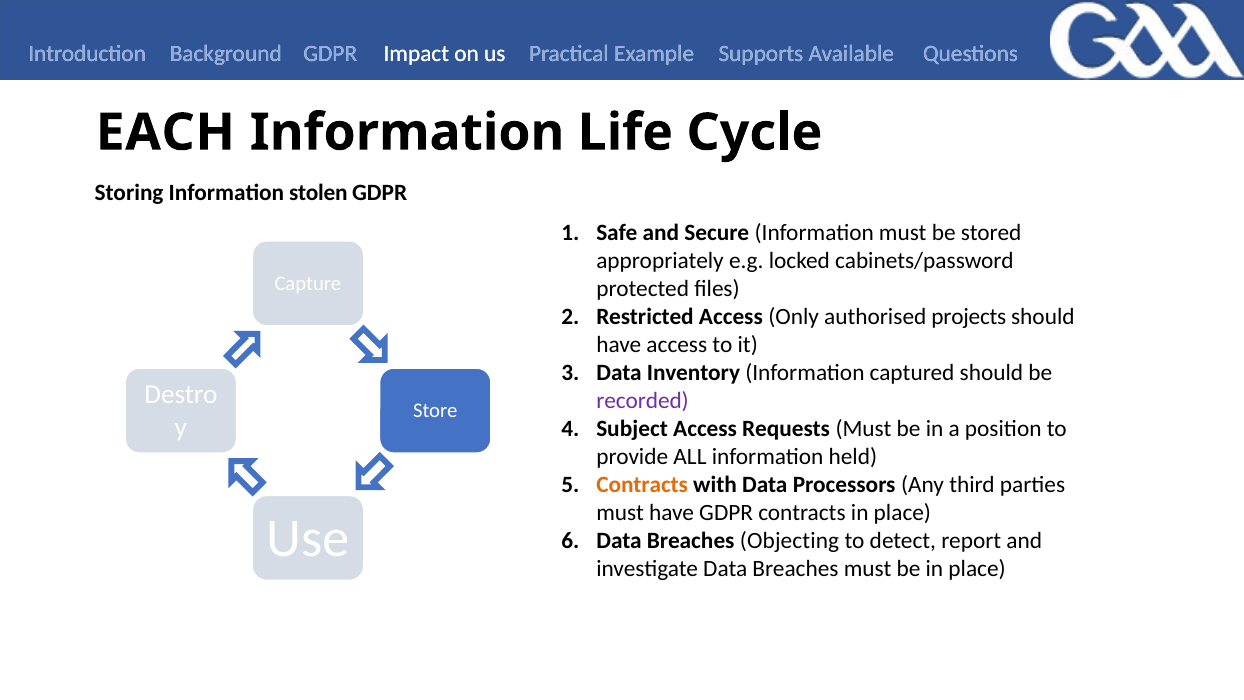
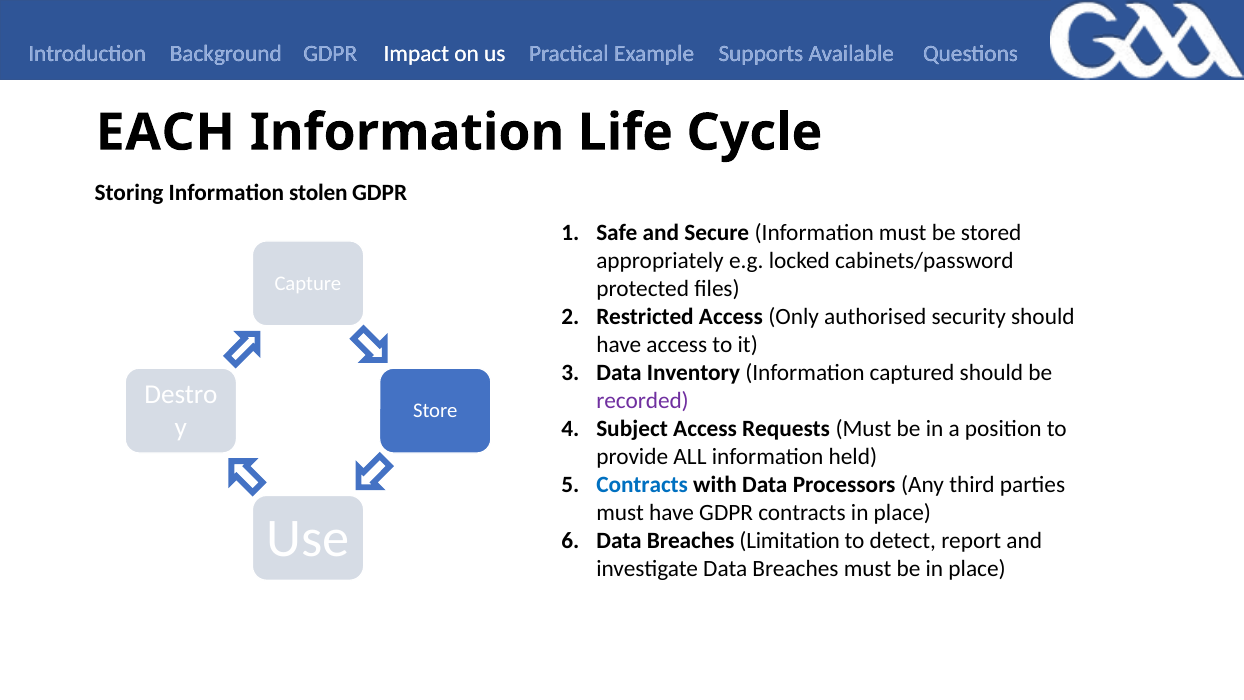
projects: projects -> security
Contracts at (642, 485) colour: orange -> blue
Objecting: Objecting -> Limitation
